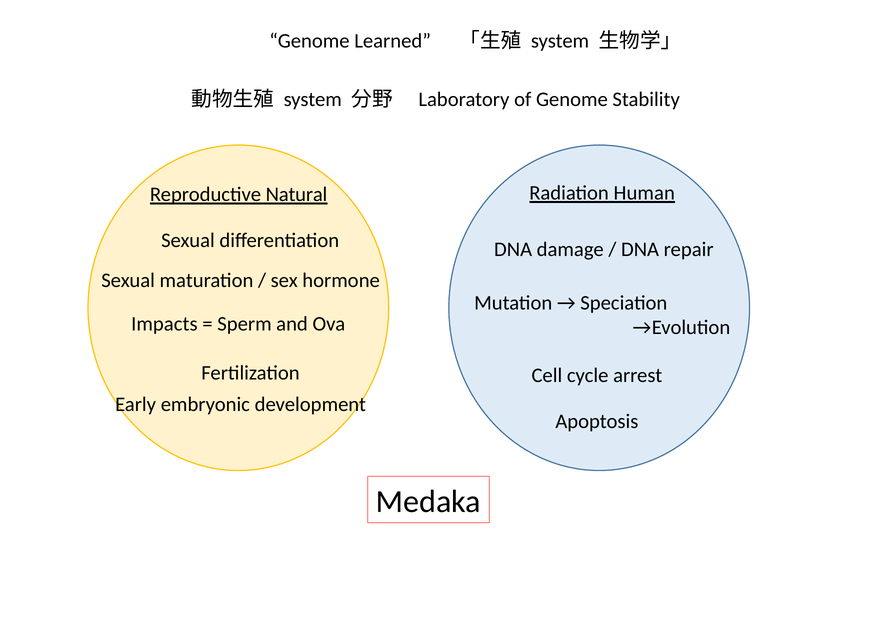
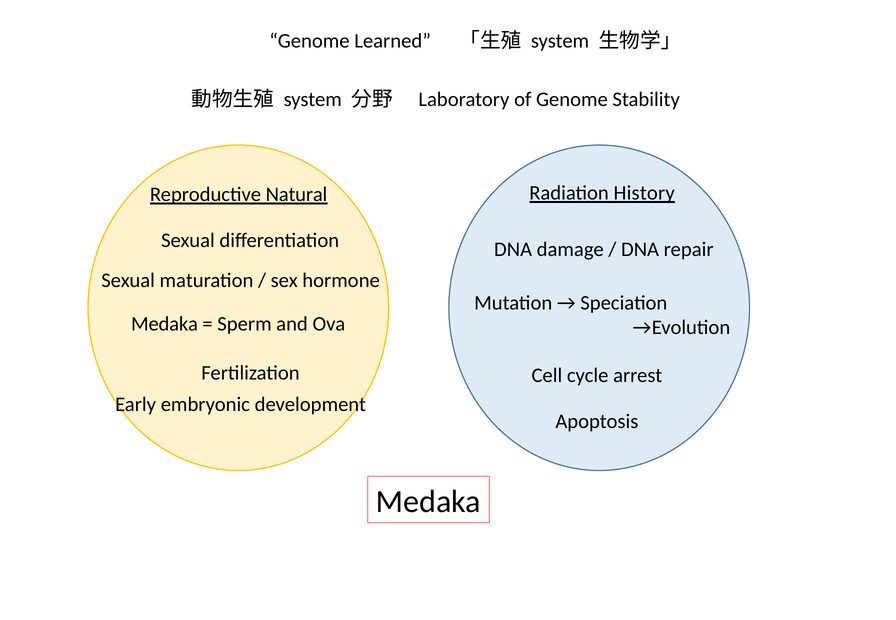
Human: Human -> History
Impacts at (164, 324): Impacts -> Medaka
